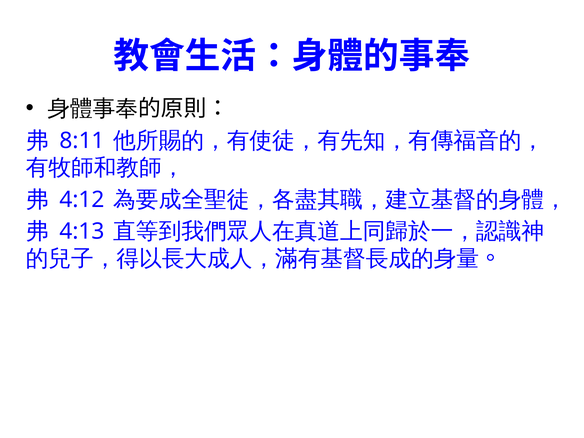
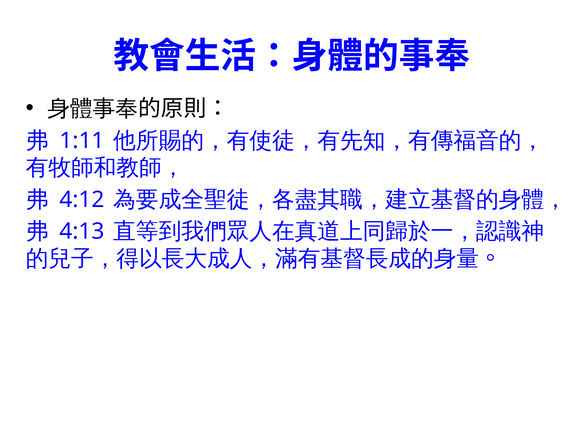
8:11: 8:11 -> 1:11
